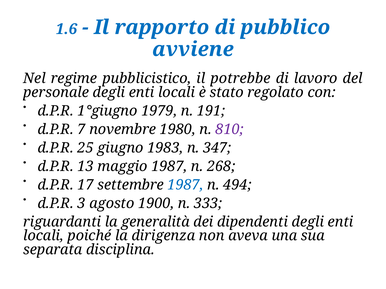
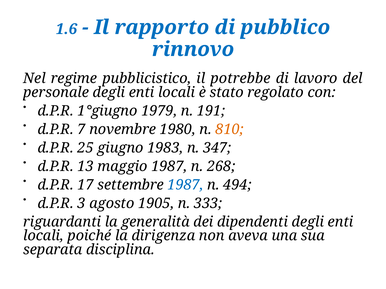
avviene: avviene -> rinnovo
810 colour: purple -> orange
1900: 1900 -> 1905
